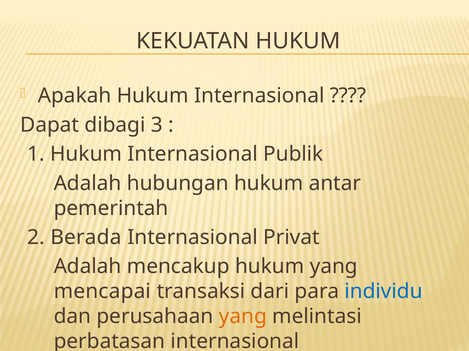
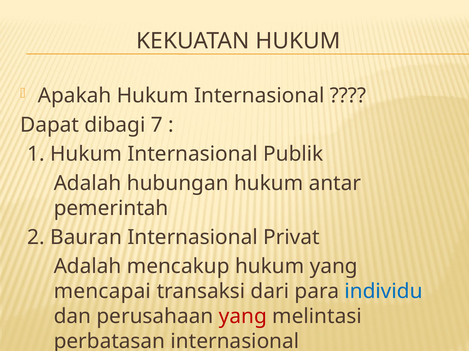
3: 3 -> 7
Berada: Berada -> Bauran
yang at (243, 317) colour: orange -> red
